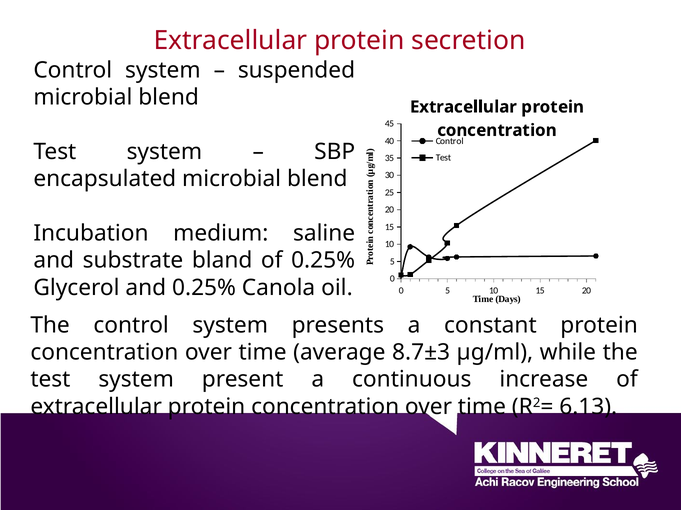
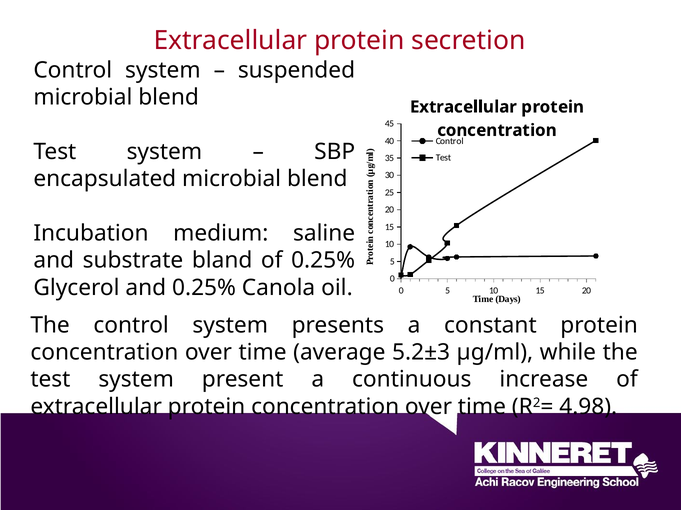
8.7±3: 8.7±3 -> 5.2±3
6.13: 6.13 -> 4.98
